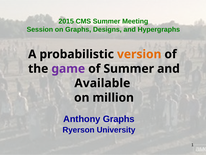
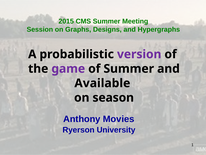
version colour: orange -> purple
million: million -> season
Anthony Graphs: Graphs -> Movies
